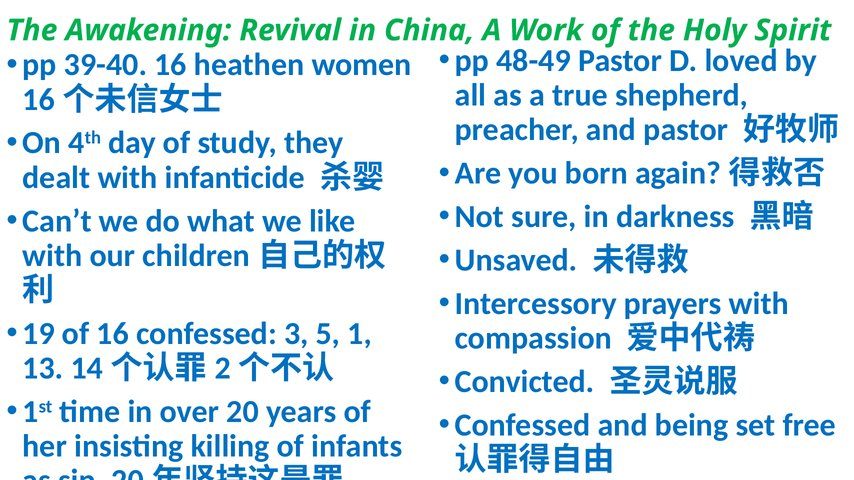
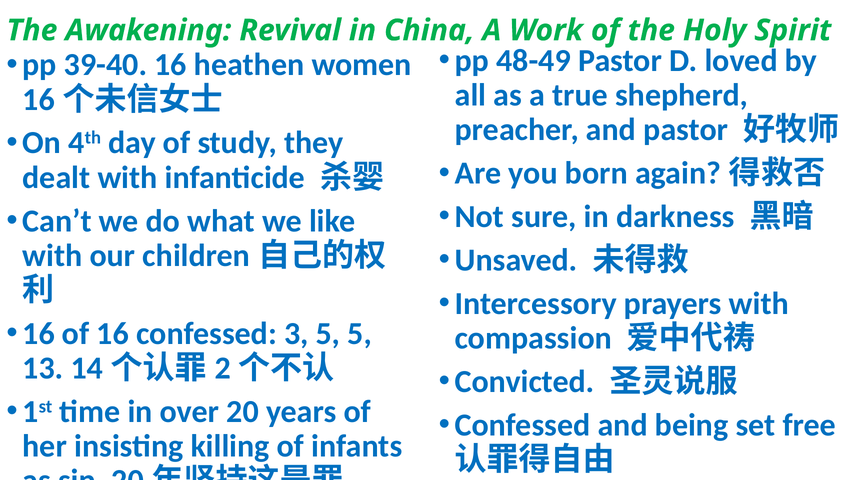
19 at (39, 334): 19 -> 16
5 1: 1 -> 5
